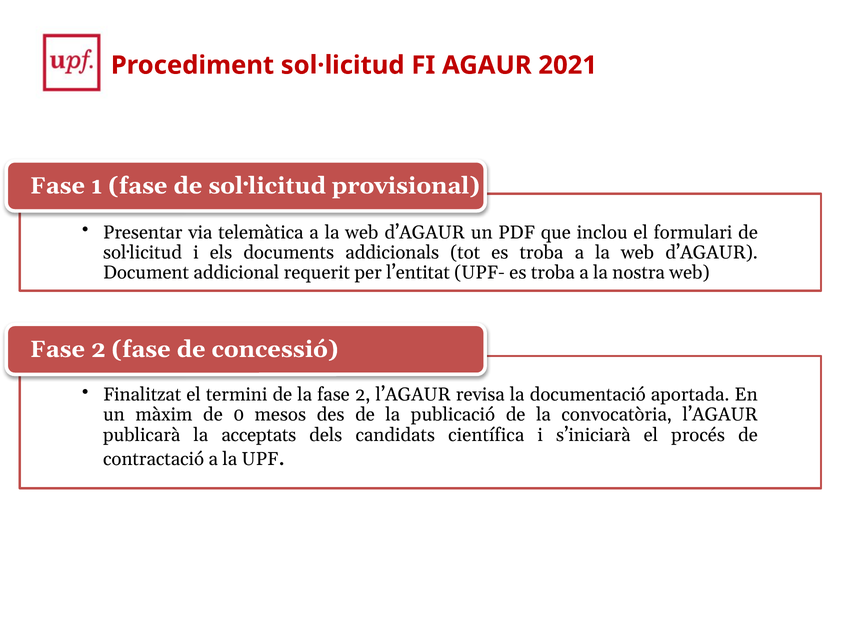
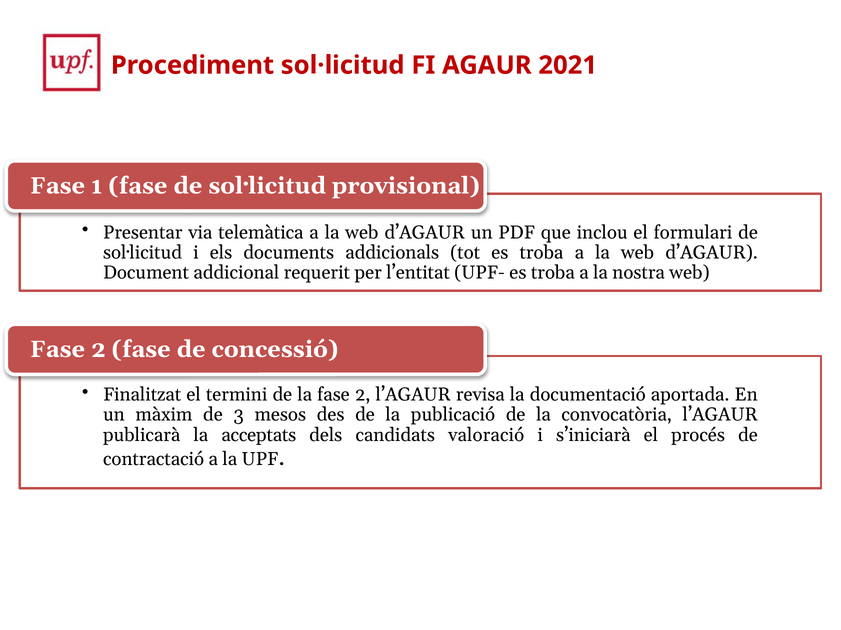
0: 0 -> 3
científica: científica -> valoració
